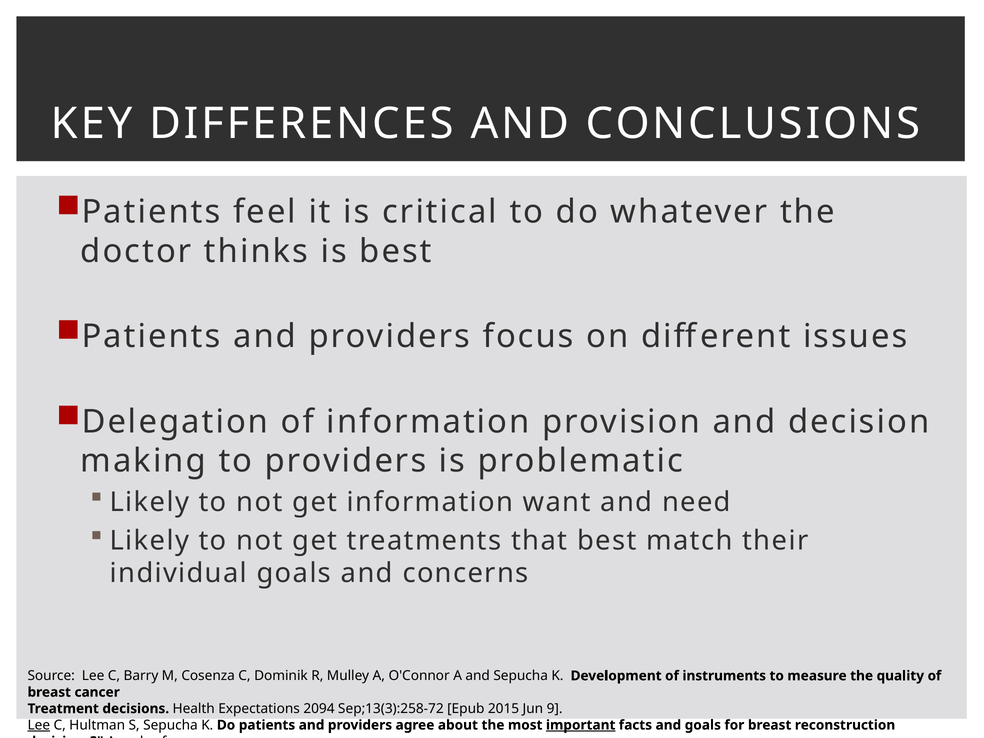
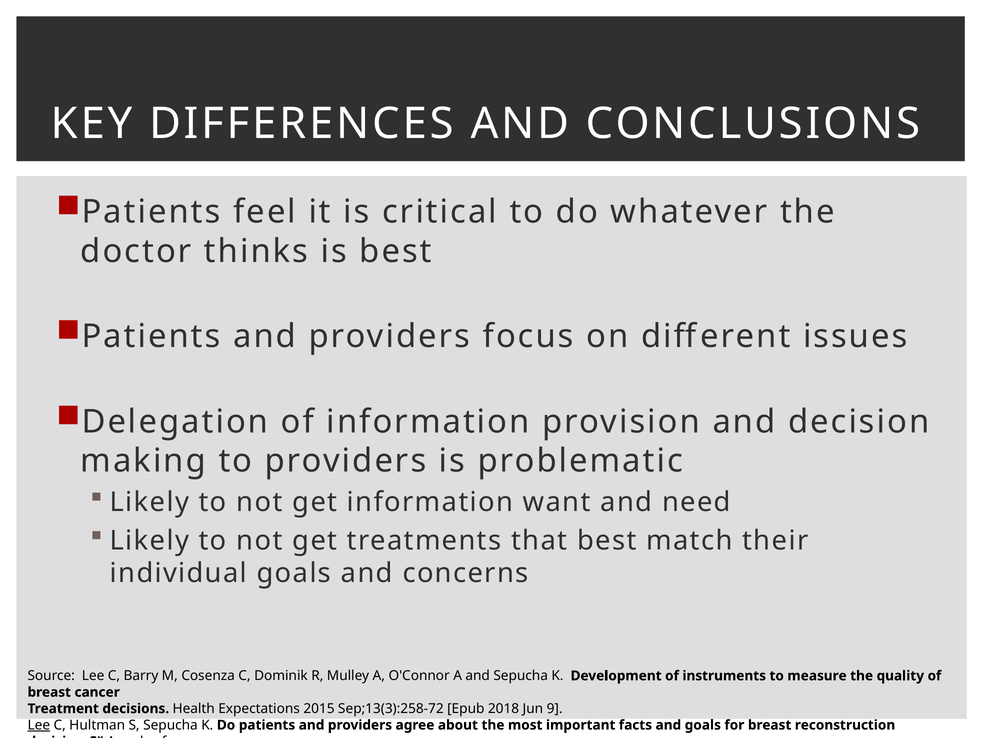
2094: 2094 -> 2015
2015: 2015 -> 2018
important underline: present -> none
